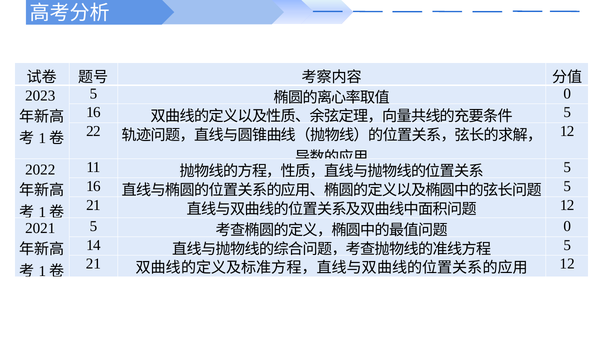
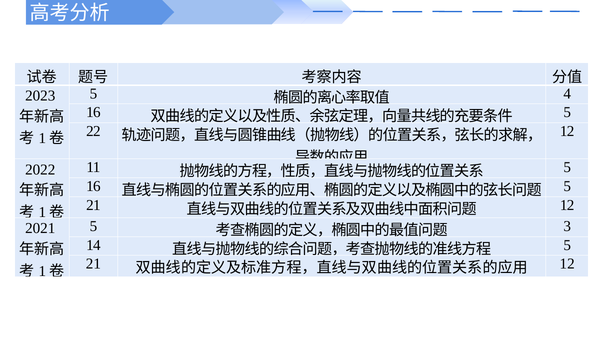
0 at (567, 94): 0 -> 4
0 at (567, 226): 0 -> 3
